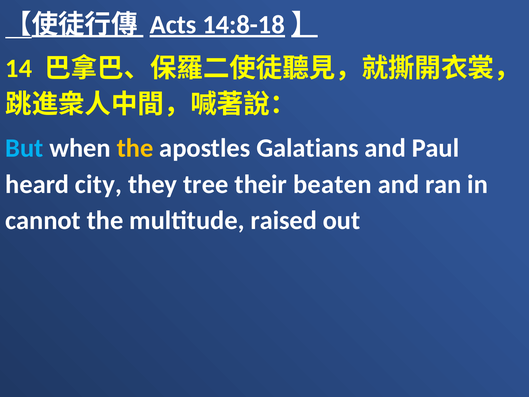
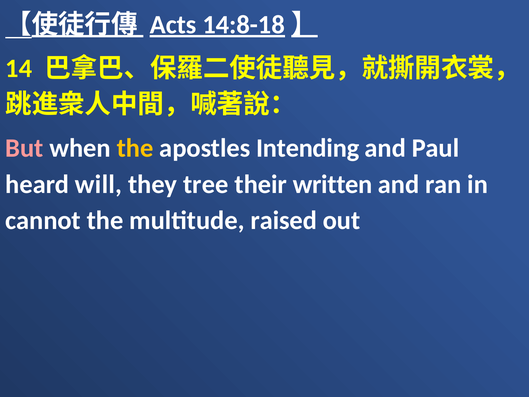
But colour: light blue -> pink
Galatians: Galatians -> Intending
city: city -> will
beaten: beaten -> written
